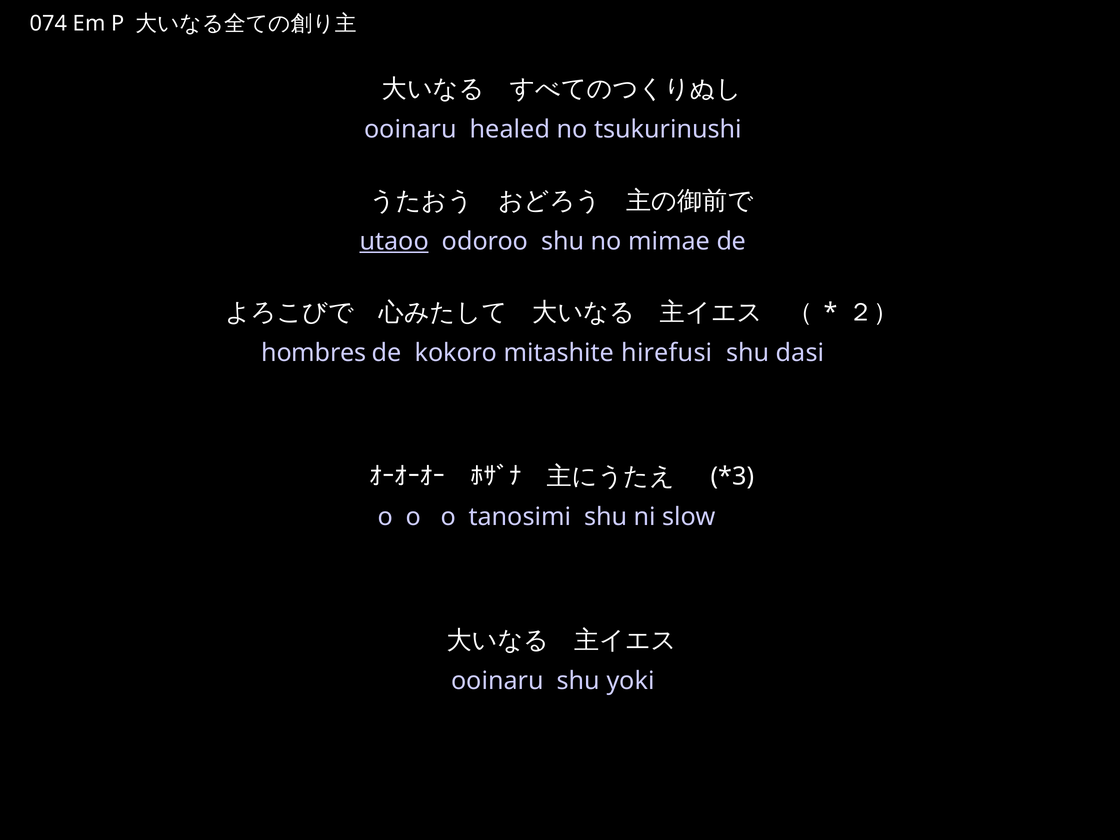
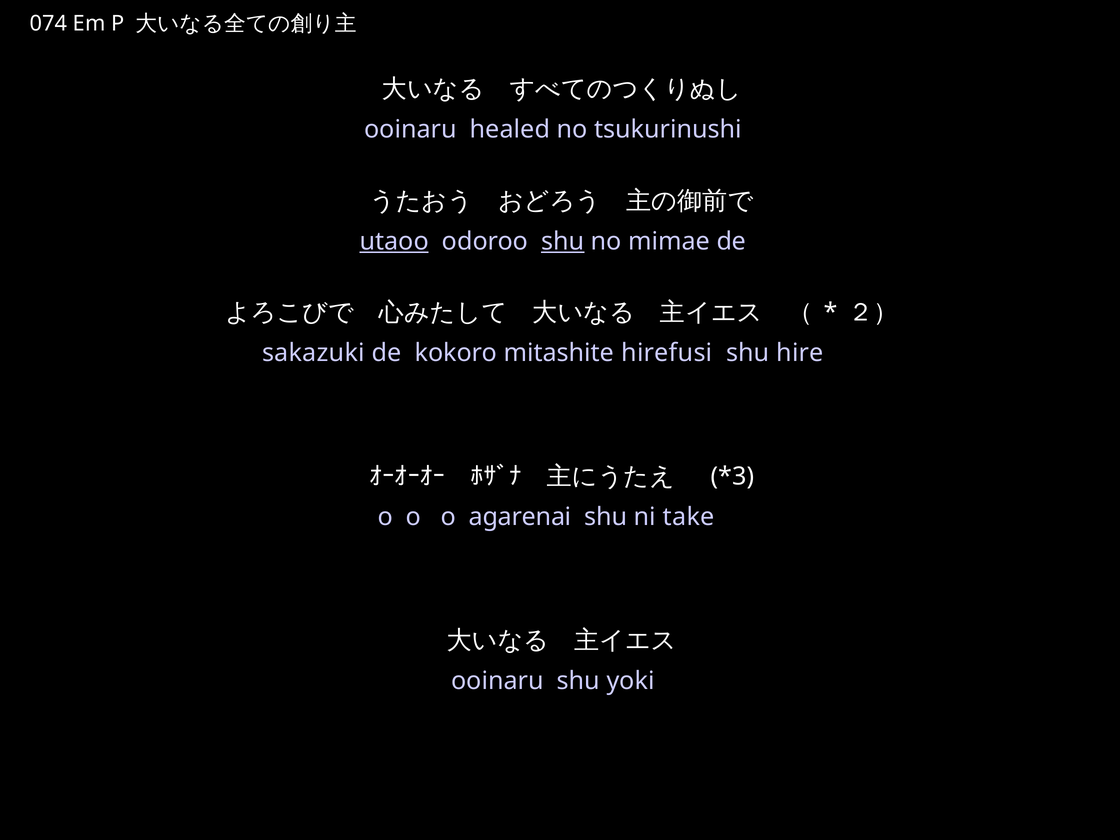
shu at (563, 241) underline: none -> present
hombres: hombres -> sakazuki
dasi: dasi -> hire
tanosimi: tanosimi -> agarenai
slow: slow -> take
